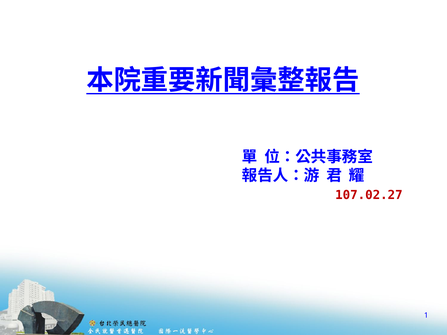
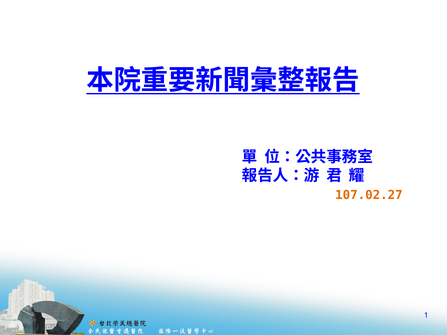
107.02.27 colour: red -> orange
